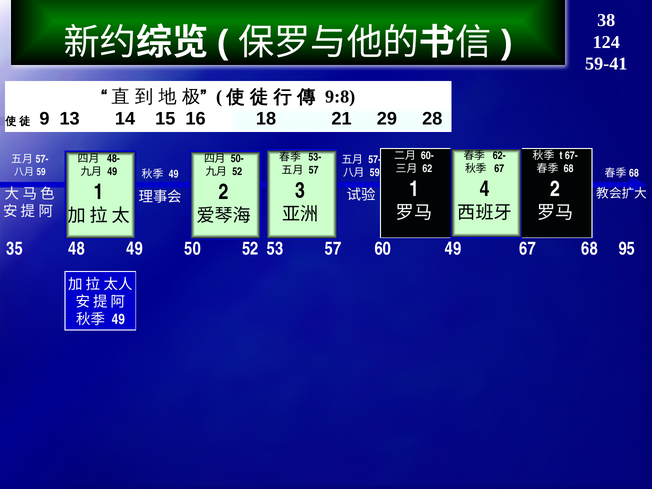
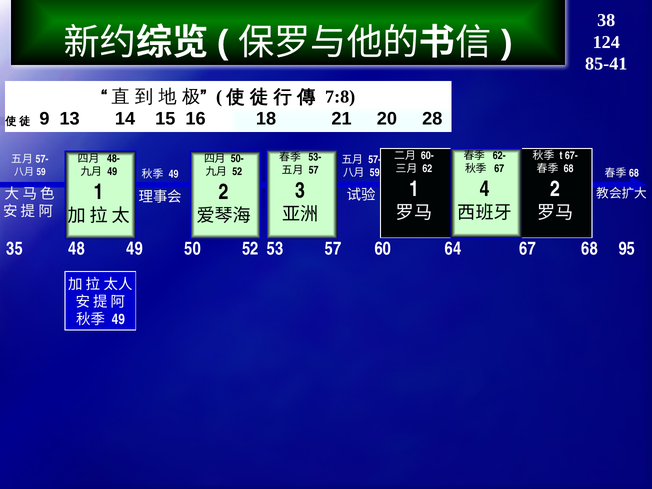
59-41: 59-41 -> 85-41
9:8: 9:8 -> 7:8
29: 29 -> 20
60 49: 49 -> 64
